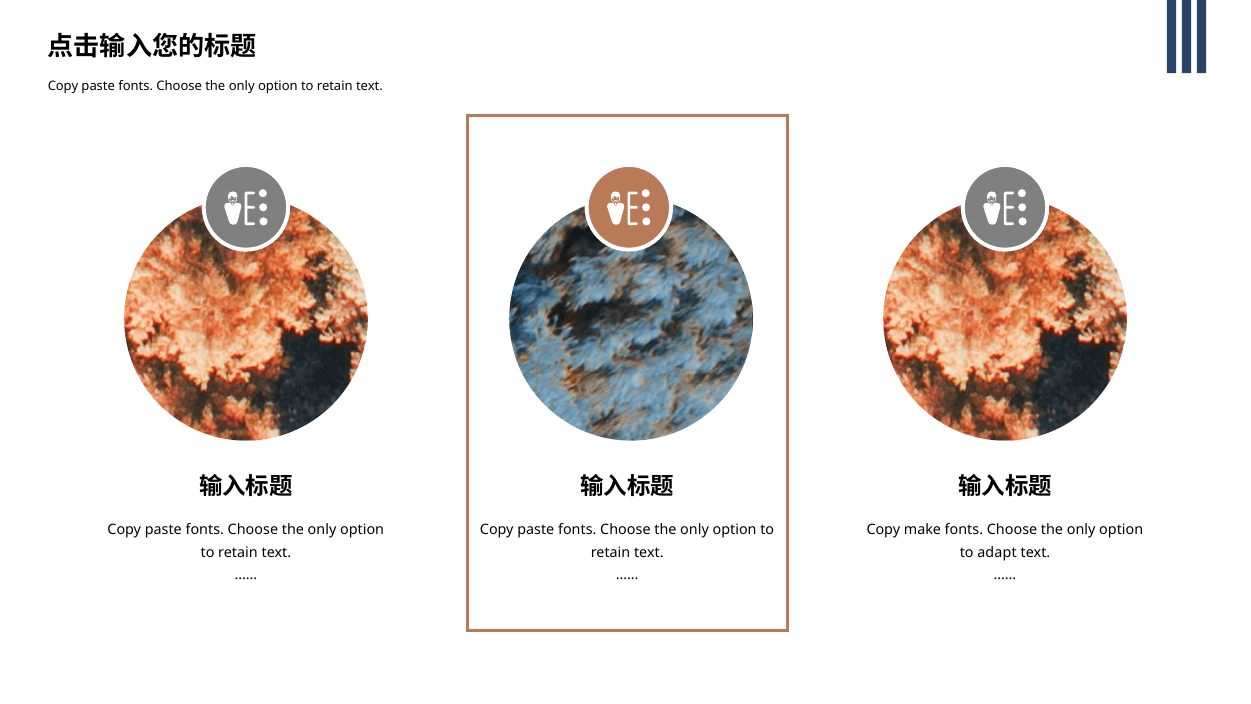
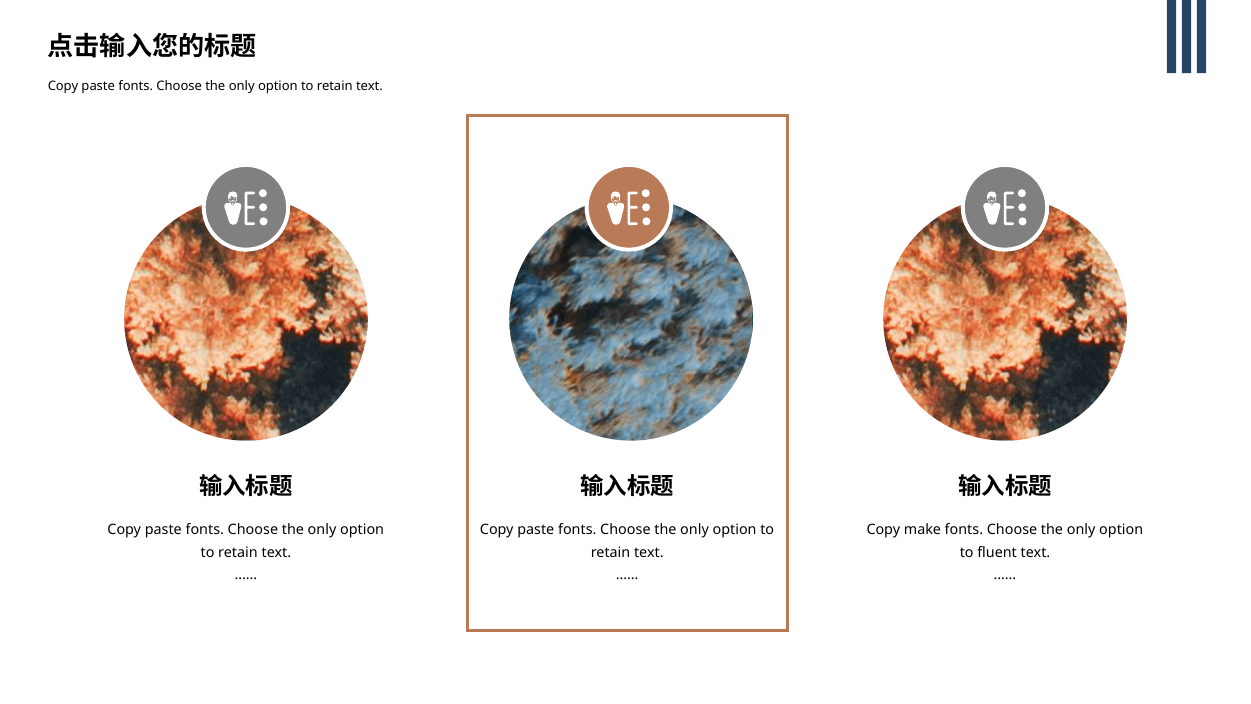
adapt: adapt -> fluent
